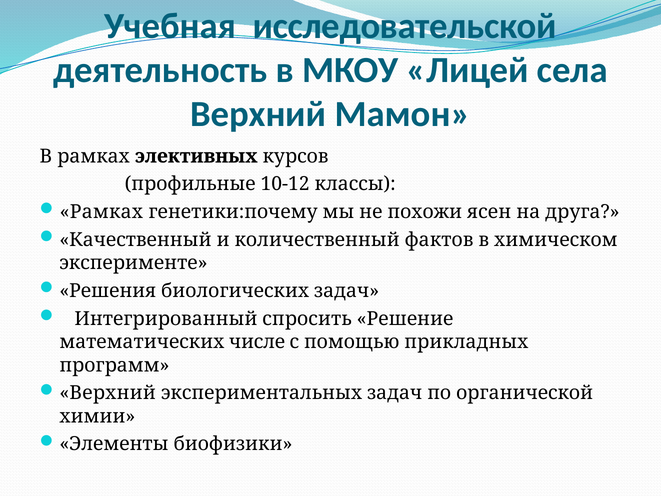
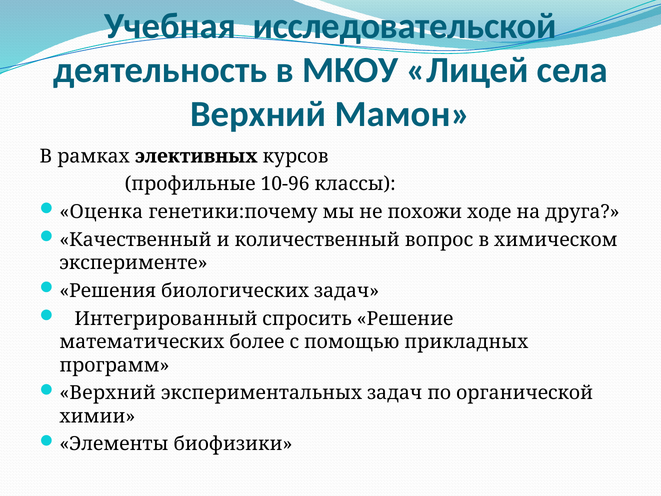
10-12: 10-12 -> 10-96
Рамках at (101, 212): Рамках -> Оценка
ясен: ясен -> ходе
фактов: фактов -> вопрос
числе: числе -> более
